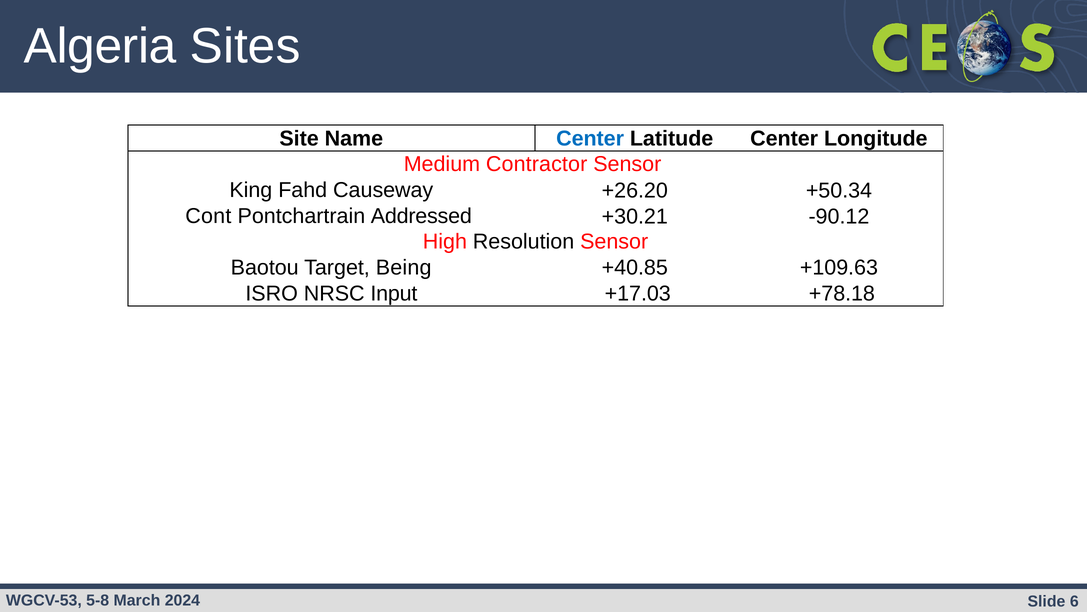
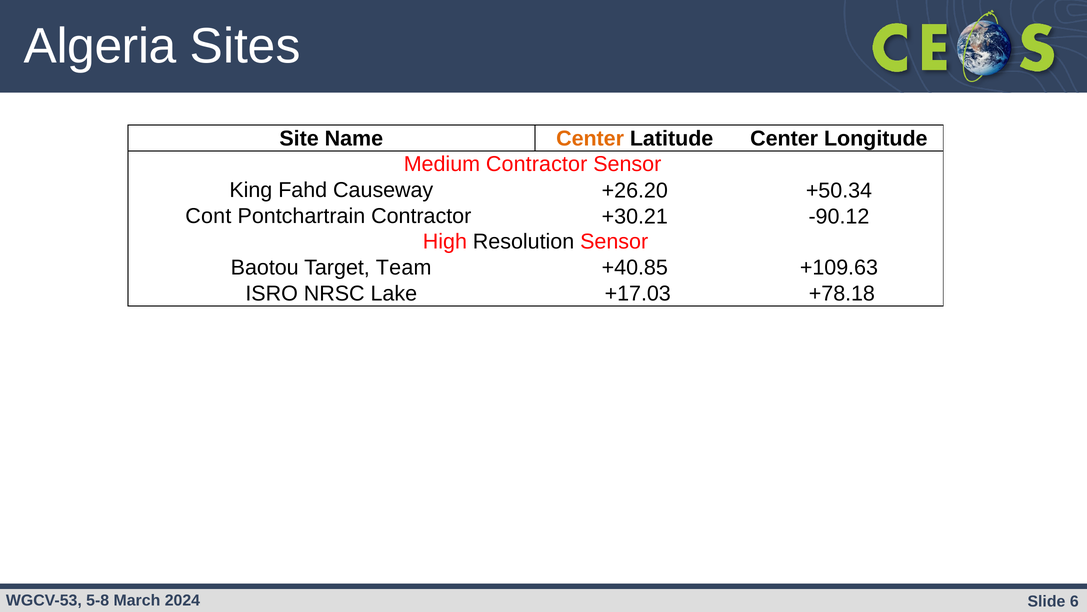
Center at (590, 138) colour: blue -> orange
Pontchartrain Addressed: Addressed -> Contractor
Being: Being -> Team
Input: Input -> Lake
